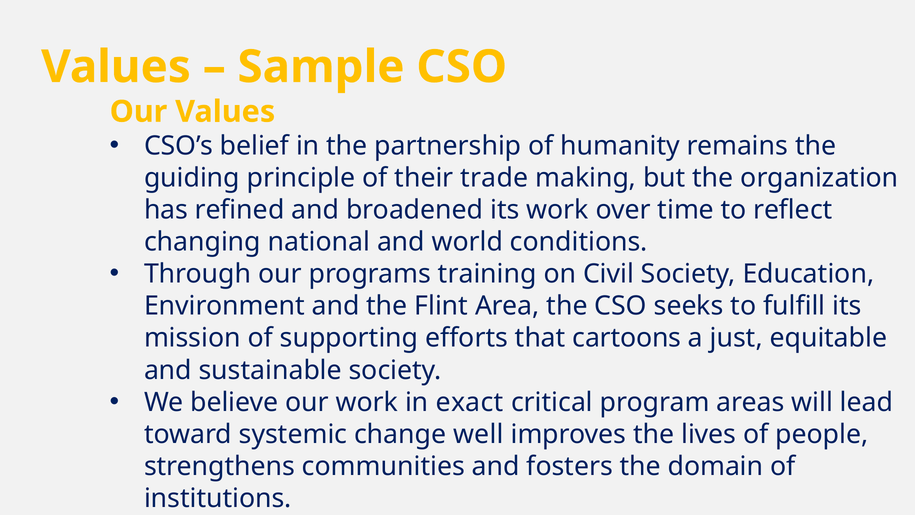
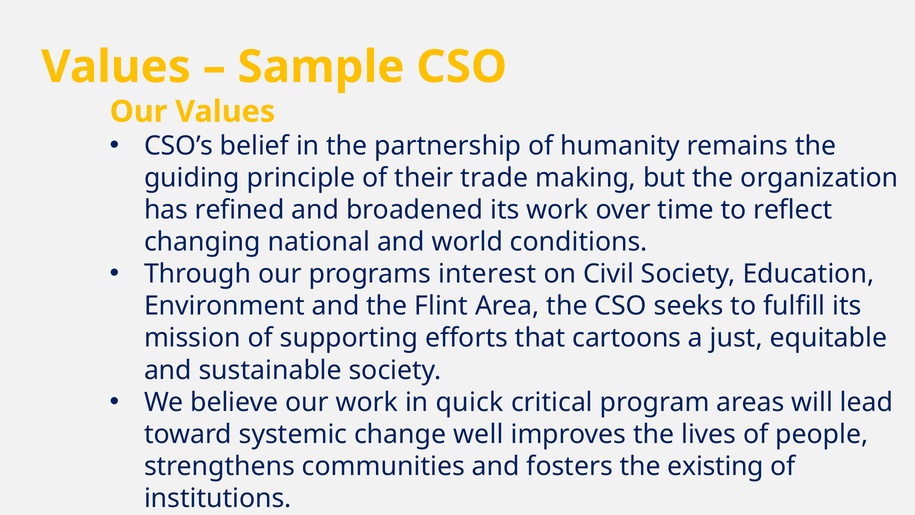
training: training -> interest
exact: exact -> quick
domain: domain -> existing
